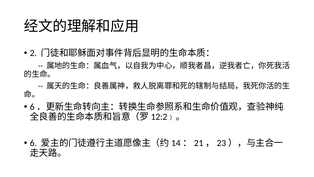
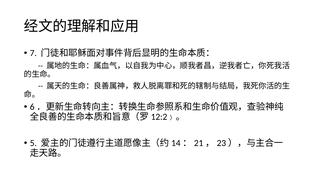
2: 2 -> 7
6: 6 -> 5
